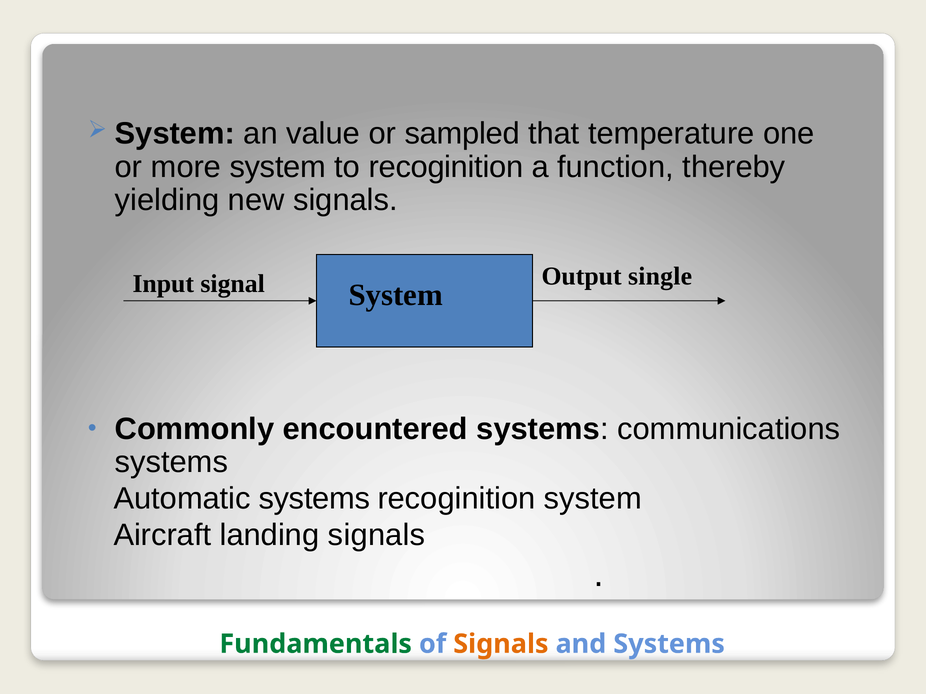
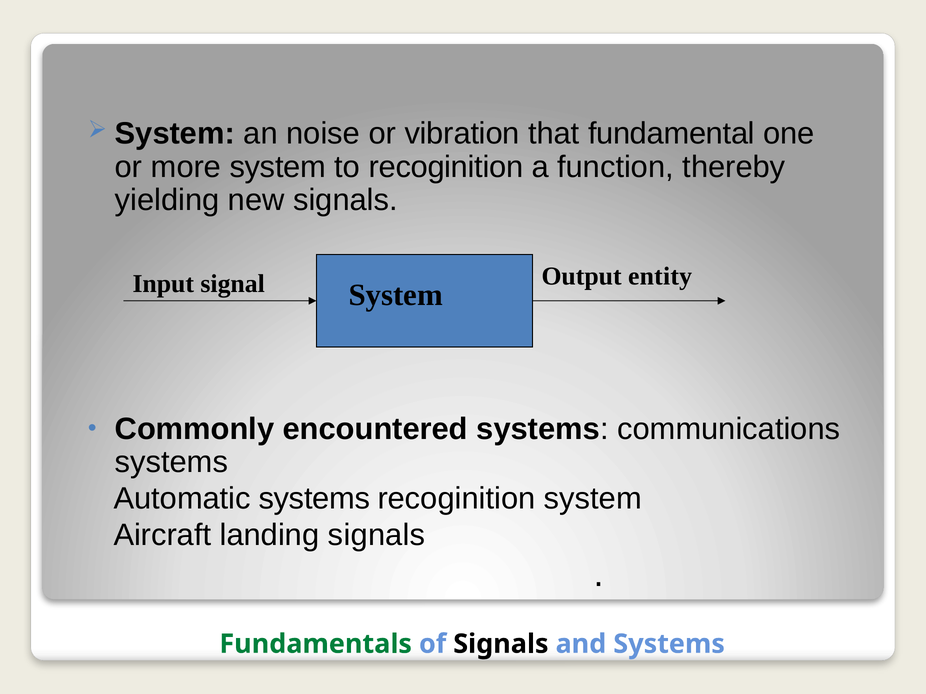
value: value -> noise
sampled: sampled -> vibration
temperature: temperature -> fundamental
single: single -> entity
Signals at (501, 644) colour: orange -> black
